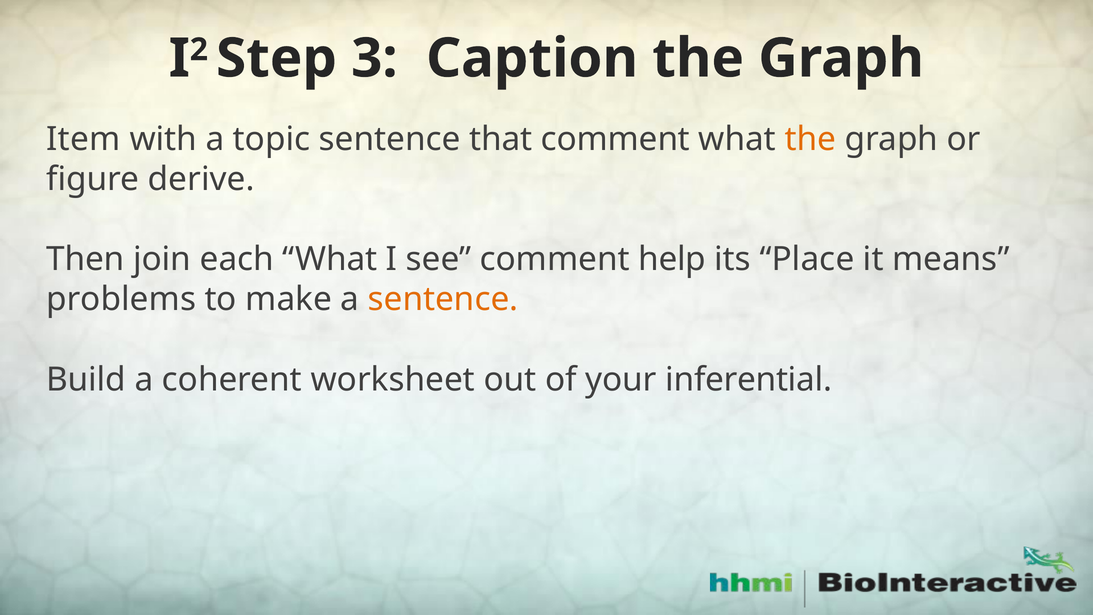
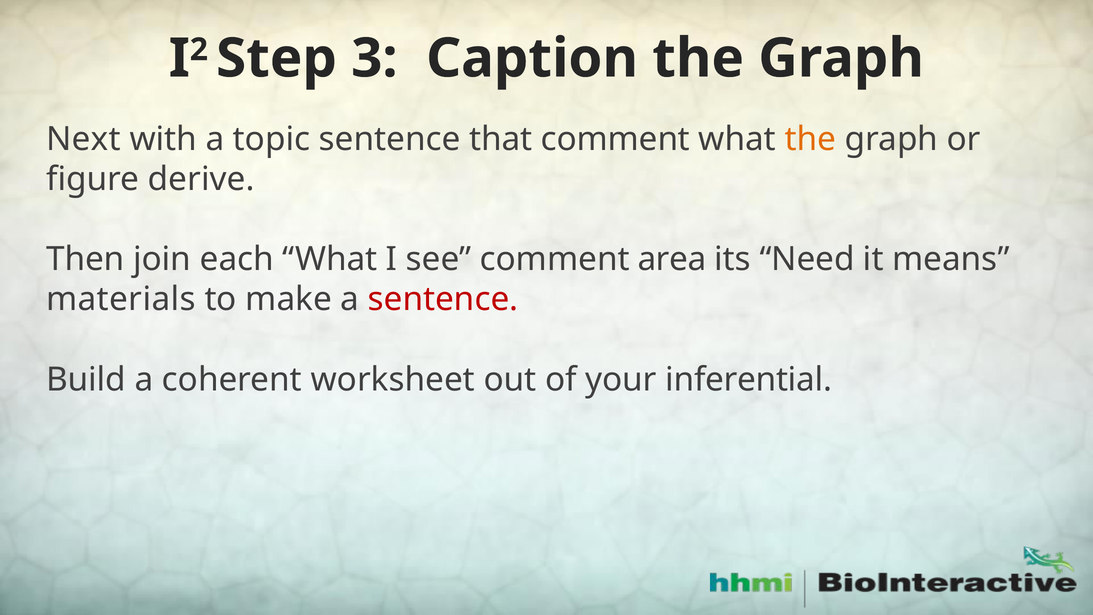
Item: Item -> Next
help: help -> area
Place: Place -> Need
problems: problems -> materials
sentence at (443, 299) colour: orange -> red
